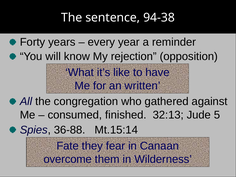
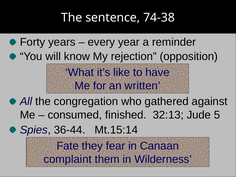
94-38: 94-38 -> 74-38
36-88: 36-88 -> 36-44
overcome: overcome -> complaint
